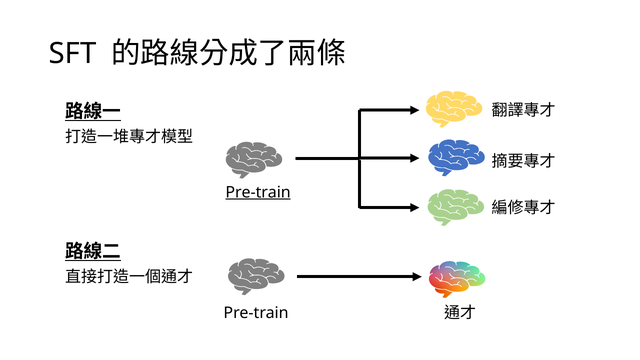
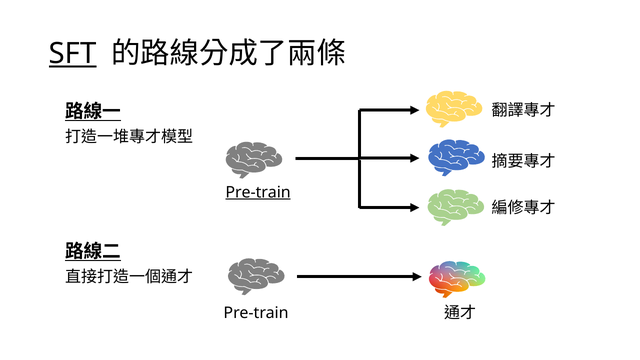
SFT underline: none -> present
